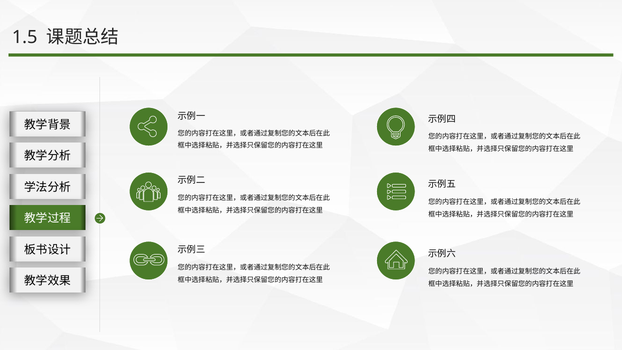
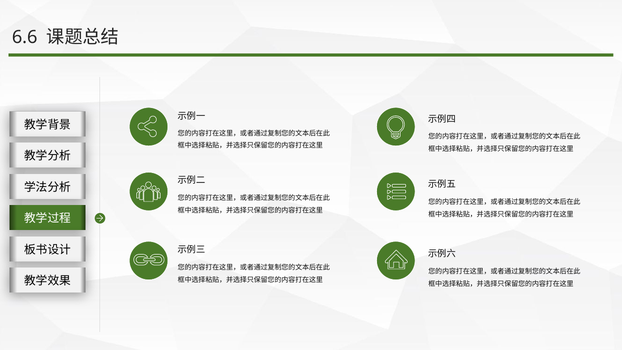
1.5: 1.5 -> 6.6
